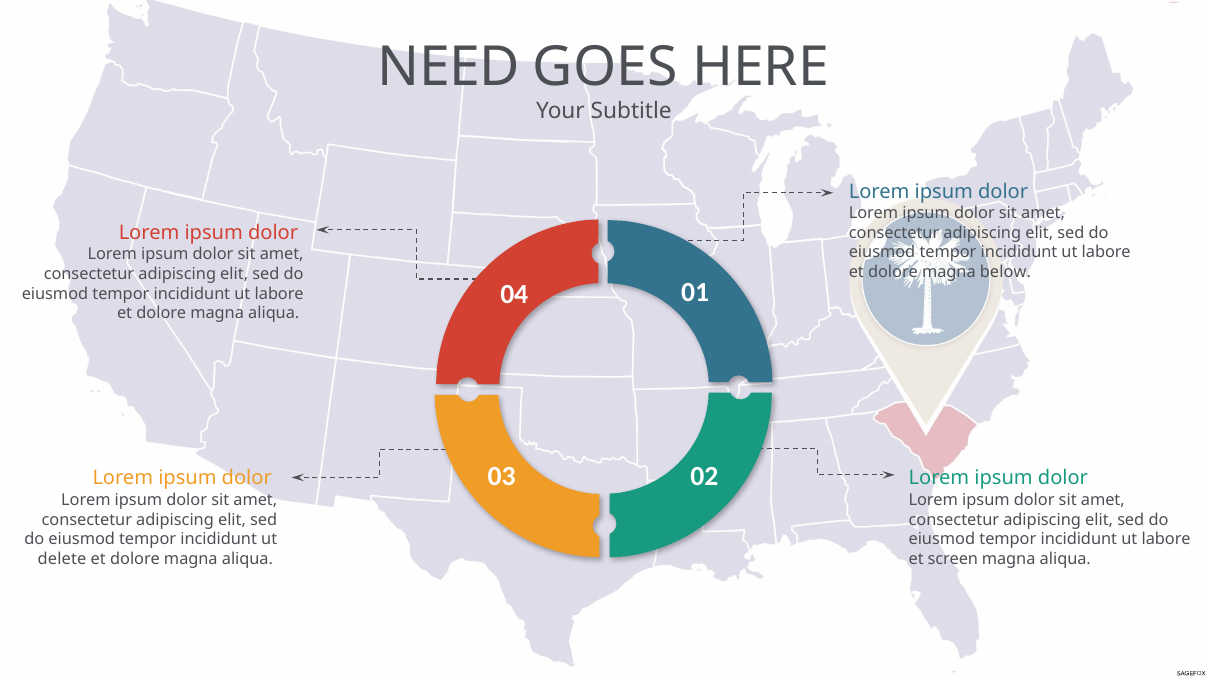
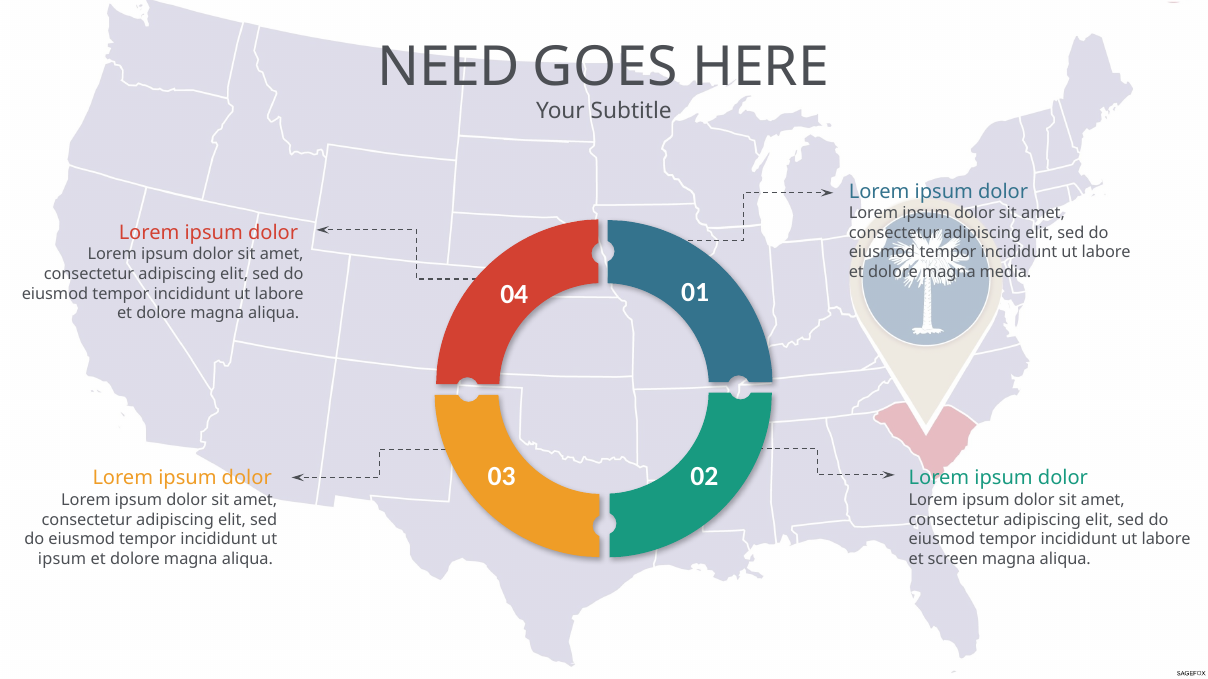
below: below -> media
delete at (62, 559): delete -> ipsum
